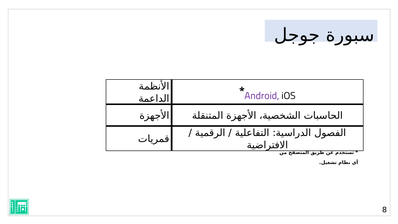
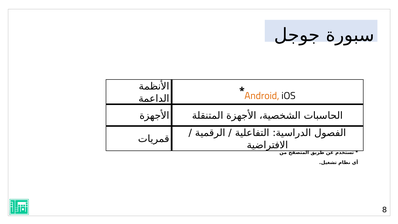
Android colour: purple -> orange
